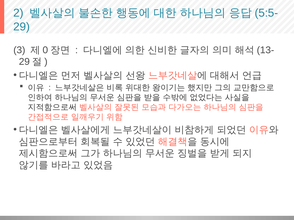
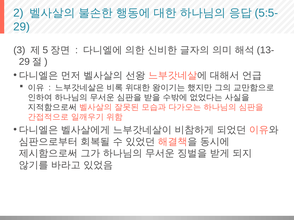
0: 0 -> 5
